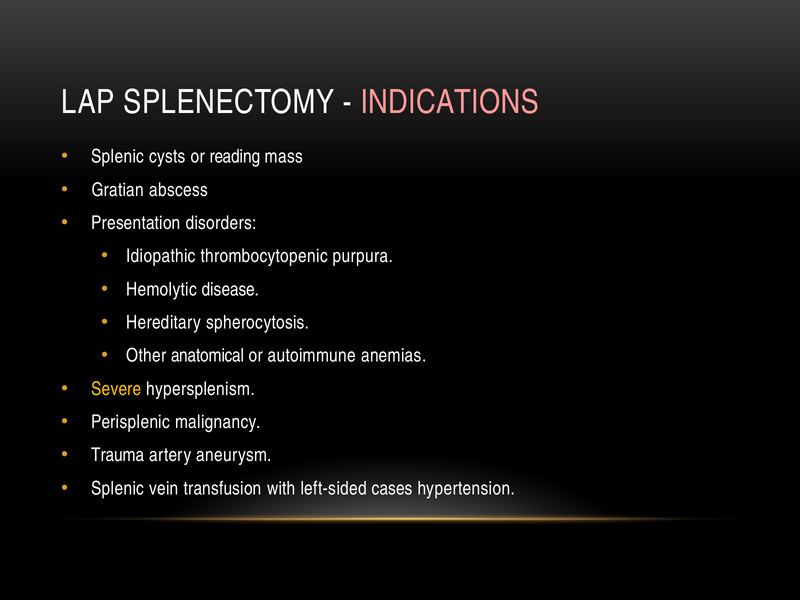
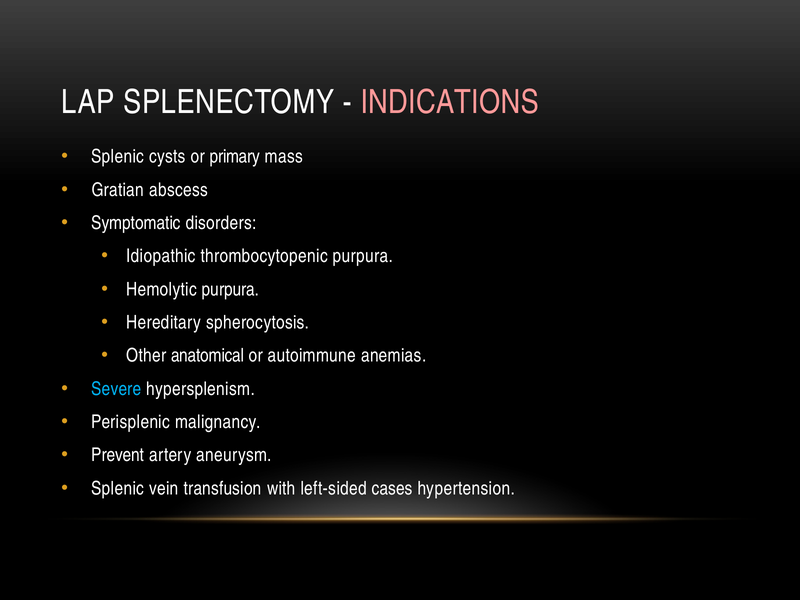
reading: reading -> primary
Presentation: Presentation -> Symptomatic
Hemolytic disease: disease -> purpura
Severe colour: yellow -> light blue
Trauma: Trauma -> Prevent
